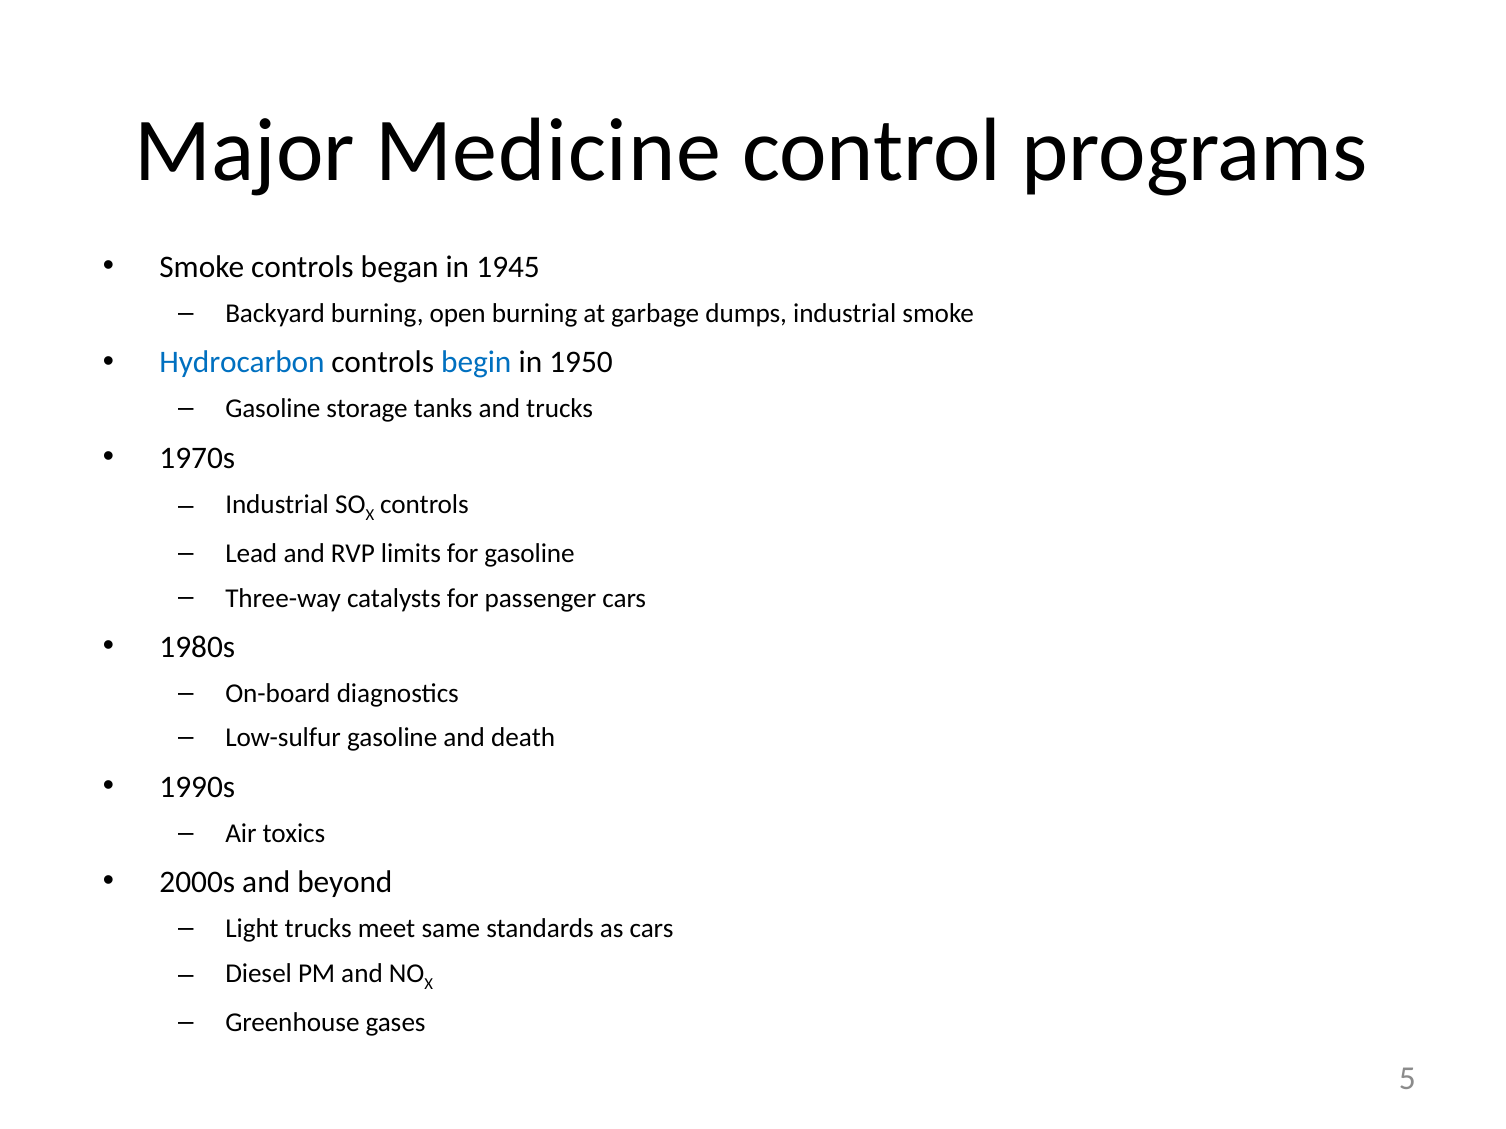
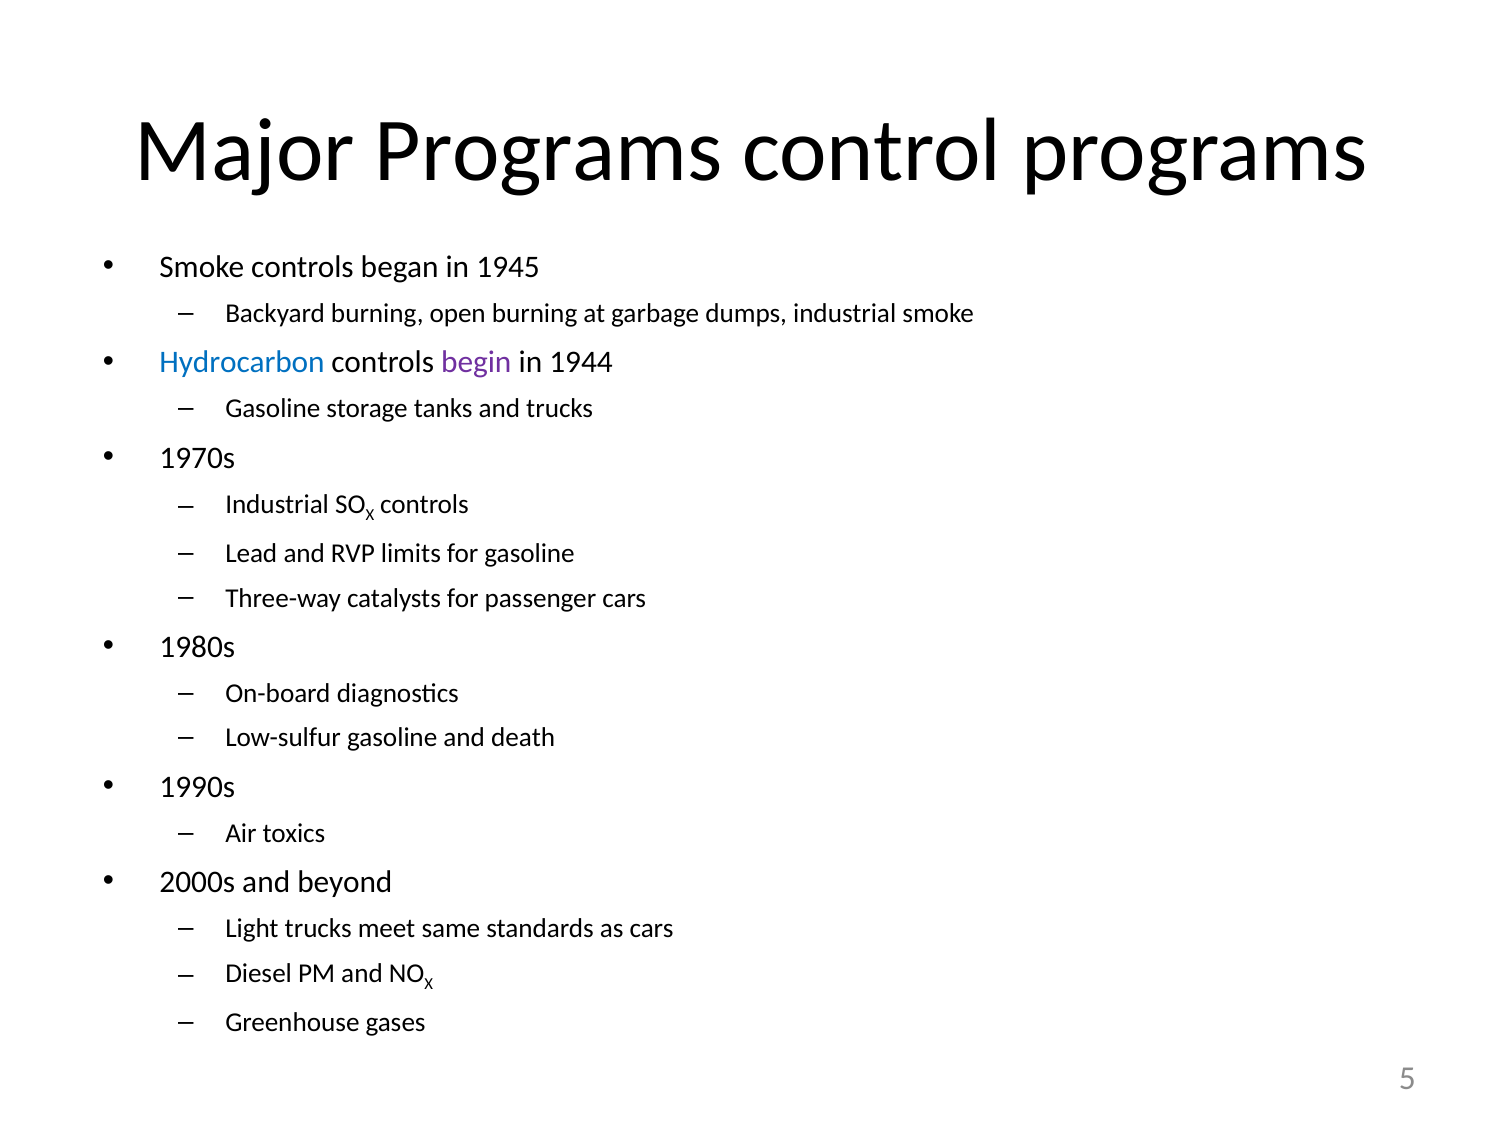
Major Medicine: Medicine -> Programs
begin colour: blue -> purple
1950: 1950 -> 1944
